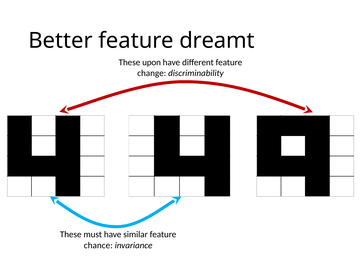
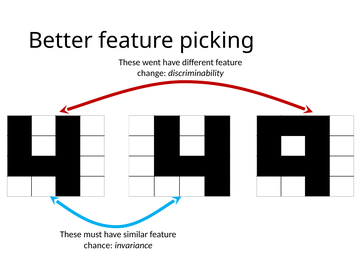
dreamt: dreamt -> picking
upon: upon -> went
